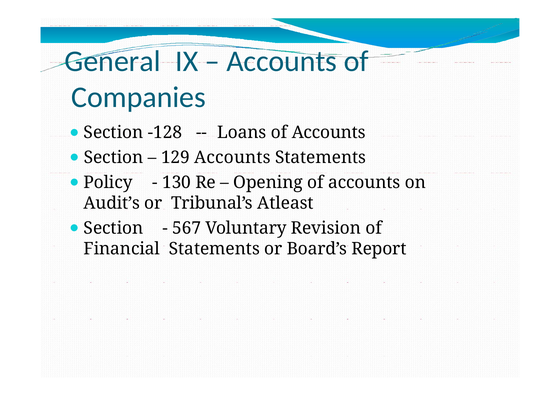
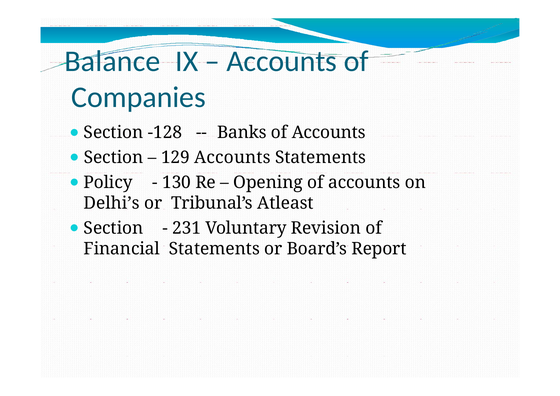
General: General -> Balance
Loans: Loans -> Banks
Audit’s: Audit’s -> Delhi’s
567: 567 -> 231
